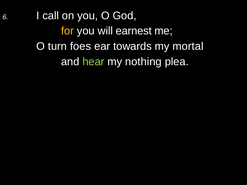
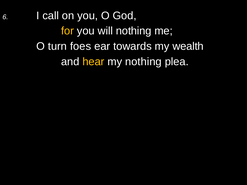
will earnest: earnest -> nothing
mortal: mortal -> wealth
hear colour: light green -> yellow
